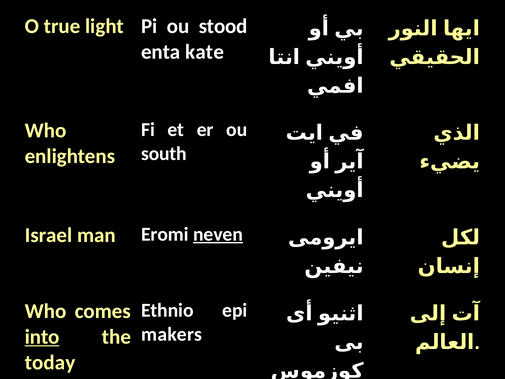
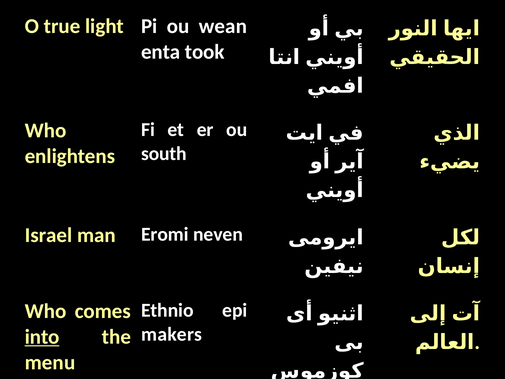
stood: stood -> wean
kate: kate -> took
neven underline: present -> none
today: today -> menu
